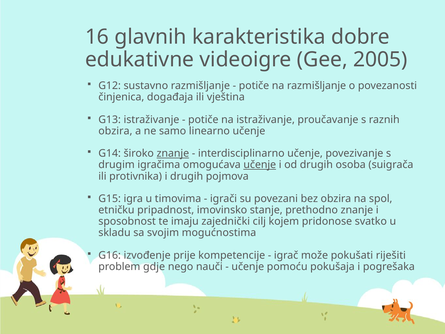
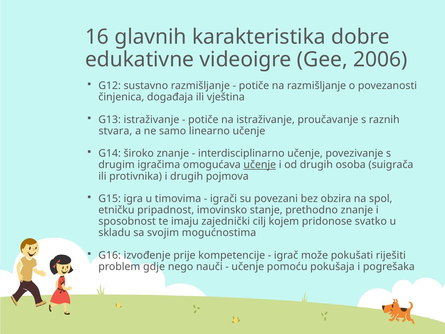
2005: 2005 -> 2006
obzira at (115, 131): obzira -> stvara
znanje at (173, 153) underline: present -> none
